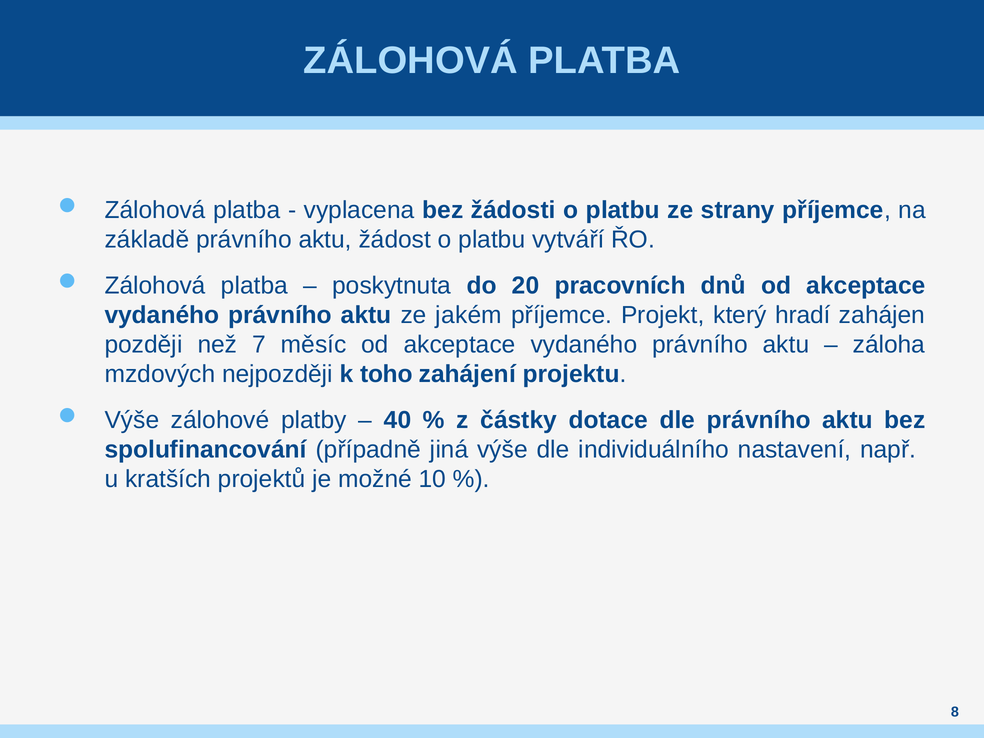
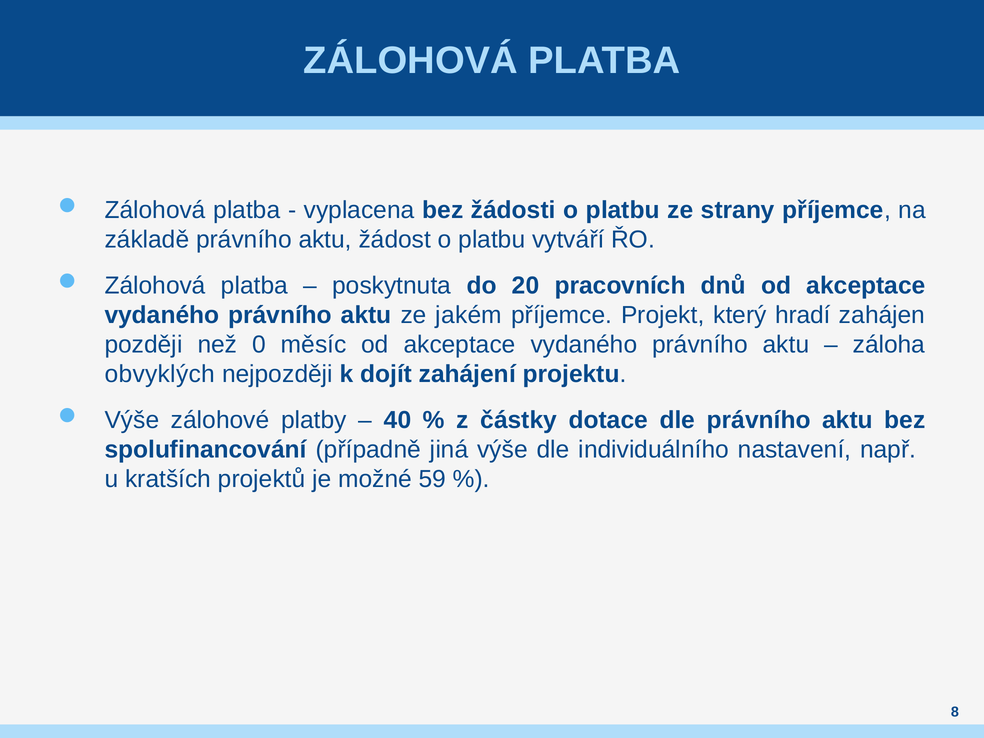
7: 7 -> 0
mzdových: mzdových -> obvyklých
toho: toho -> dojít
10: 10 -> 59
